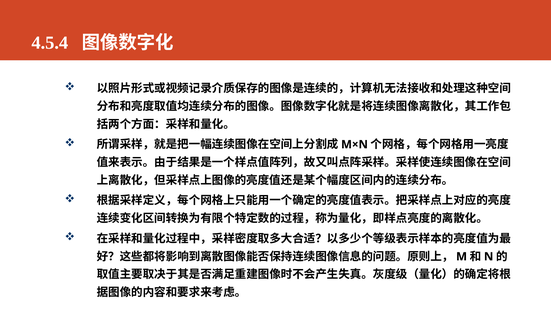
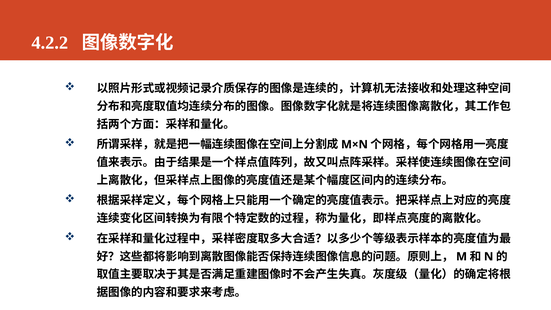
4.5.4: 4.5.4 -> 4.2.2
